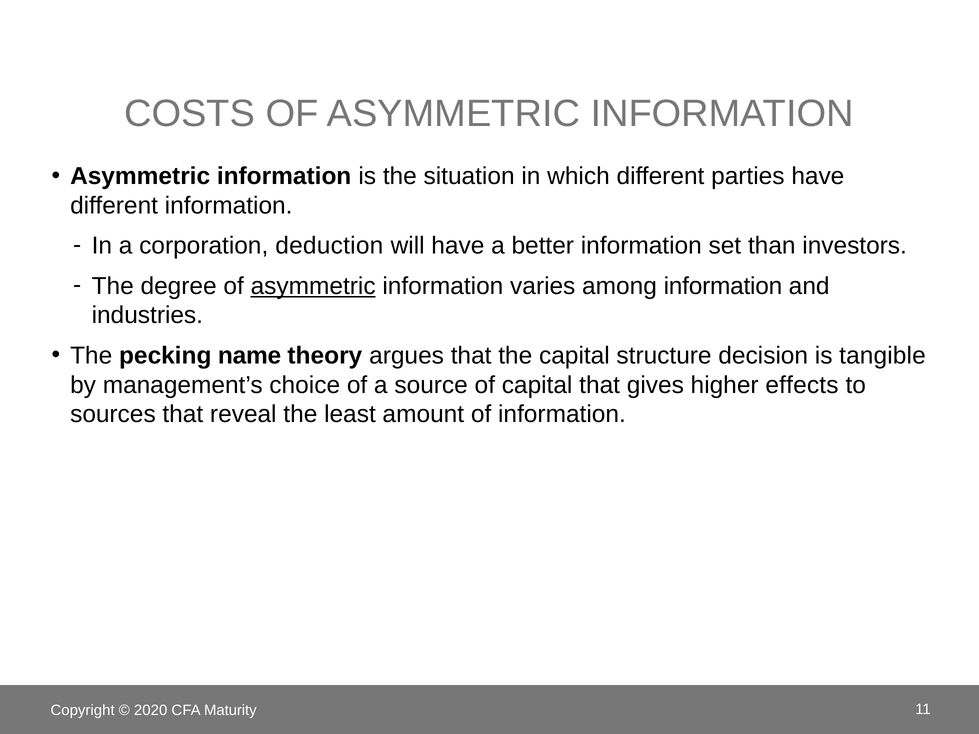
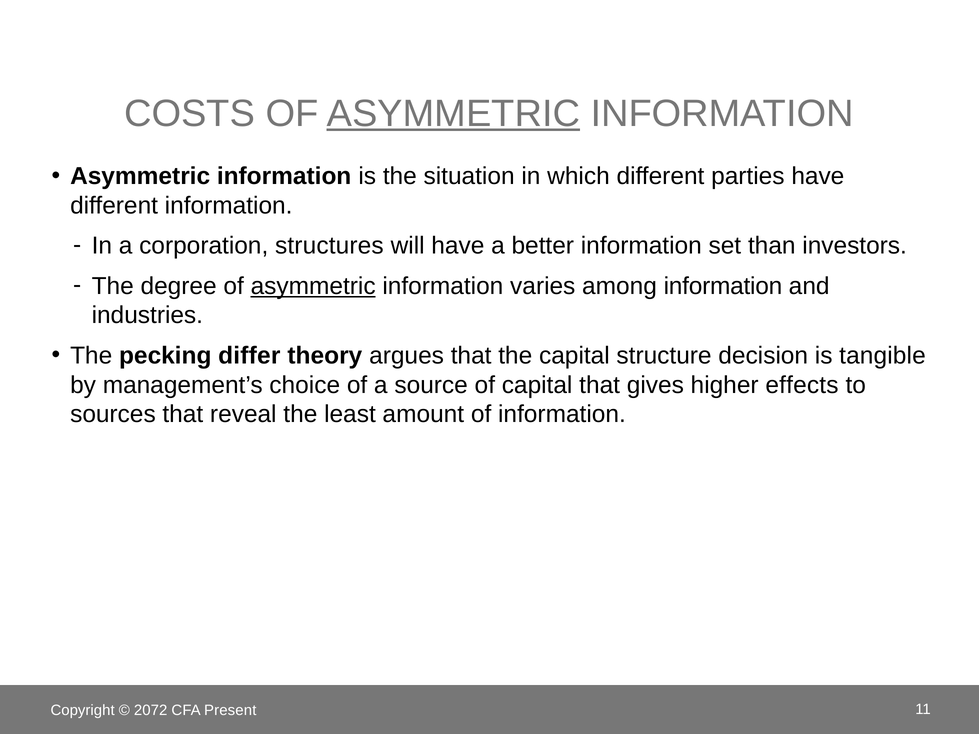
ASYMMETRIC at (453, 114) underline: none -> present
deduction: deduction -> structures
name: name -> differ
2020: 2020 -> 2072
Maturity: Maturity -> Present
